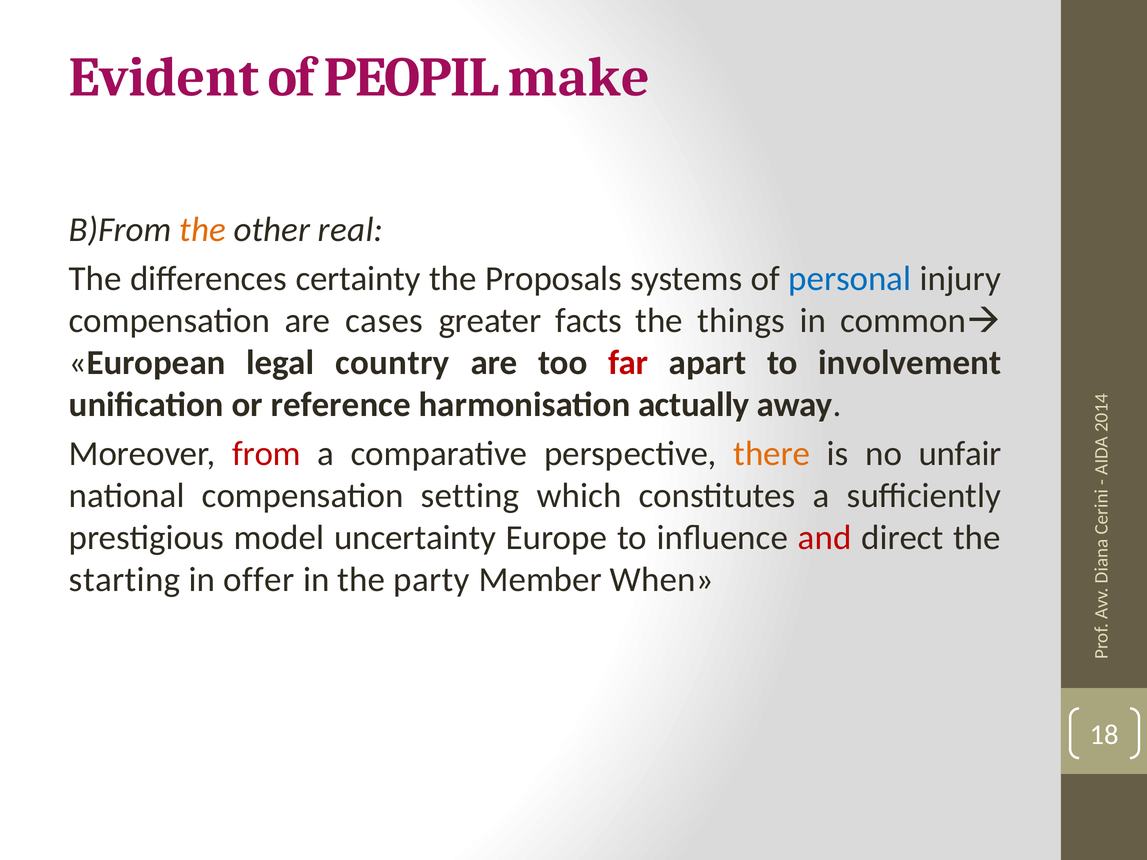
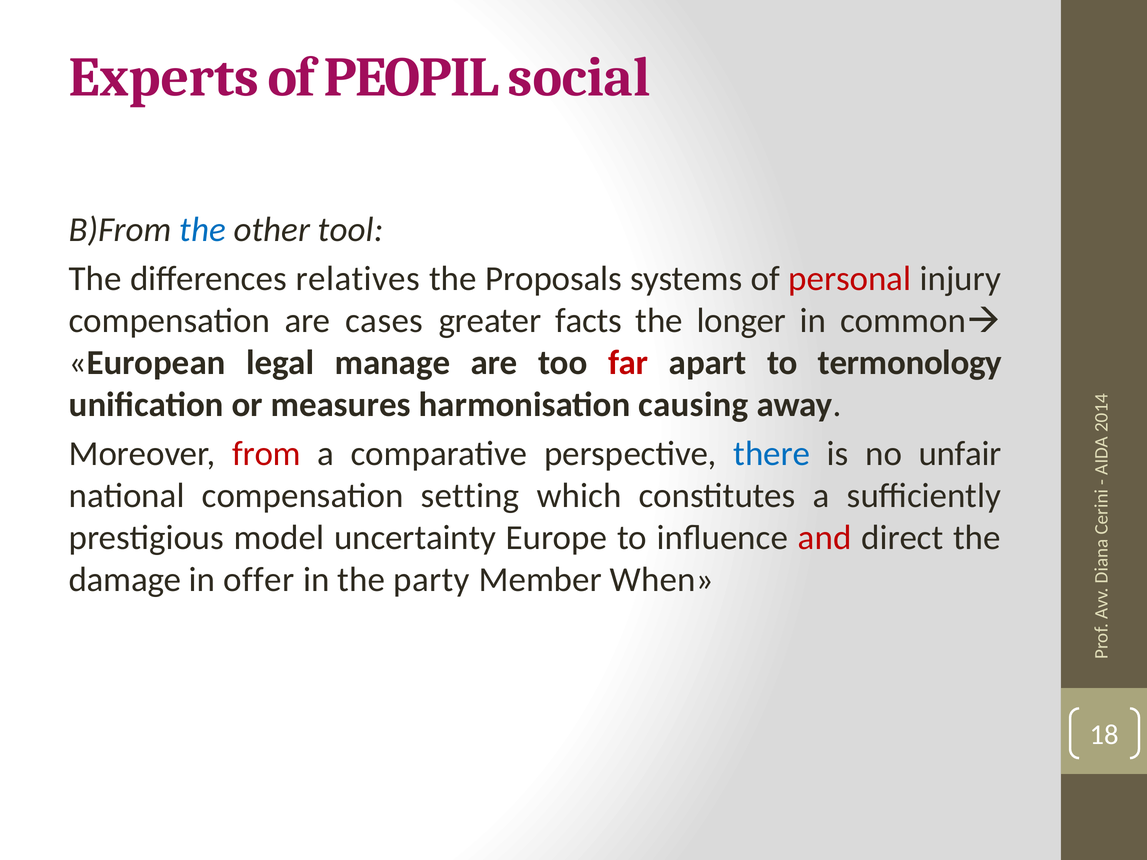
Evident: Evident -> Experts
make: make -> social
the at (203, 230) colour: orange -> blue
real: real -> tool
certainty: certainty -> relatives
personal colour: blue -> red
things: things -> longer
country: country -> manage
involvement: involvement -> termonology
reference: reference -> measures
actually: actually -> causing
there colour: orange -> blue
starting: starting -> damage
